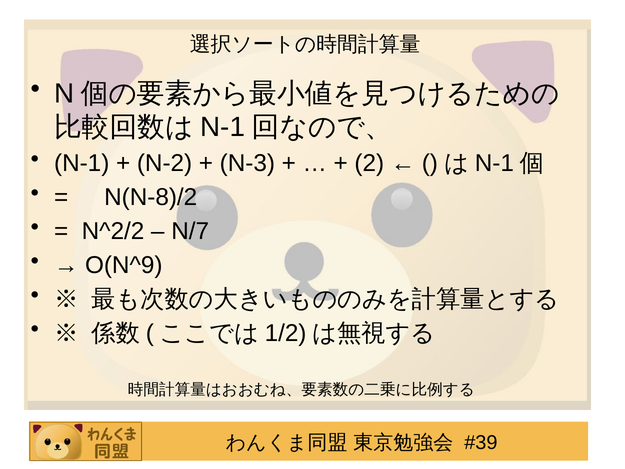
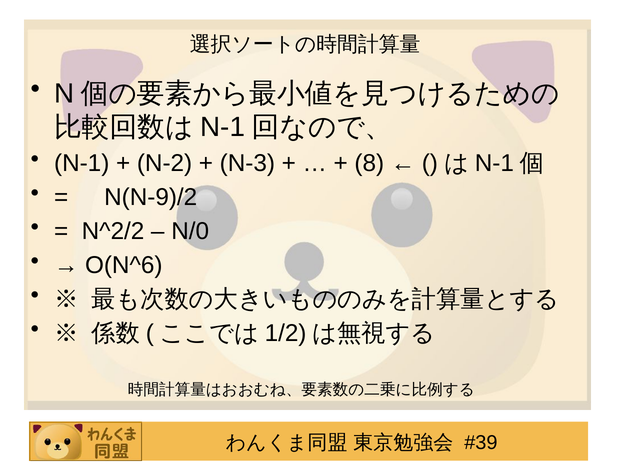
2: 2 -> 8
N(N-8)/2: N(N-8)/2 -> N(N-9)/2
N/7: N/7 -> N/0
O(N^9: O(N^9 -> O(N^6
